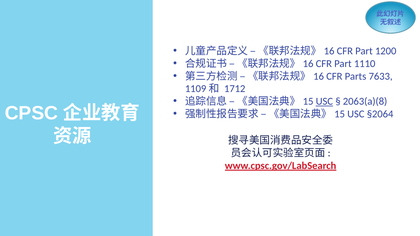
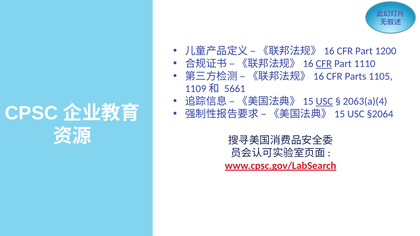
CFR at (324, 64) underline: none -> present
7633: 7633 -> 1105
1712: 1712 -> 5661
2063(a)(8: 2063(a)(8 -> 2063(a)(4
